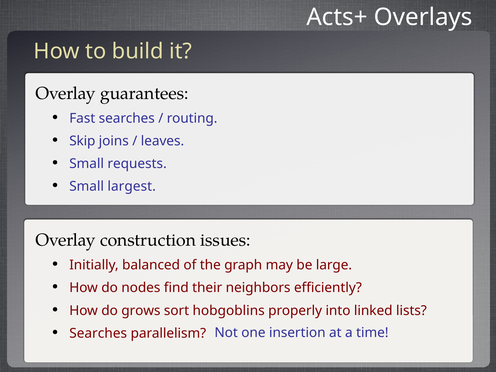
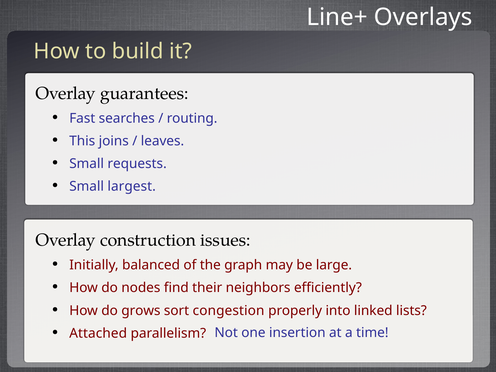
Acts+: Acts+ -> Line+
Skip: Skip -> This
hobgoblins: hobgoblins -> congestion
Searches at (98, 333): Searches -> Attached
